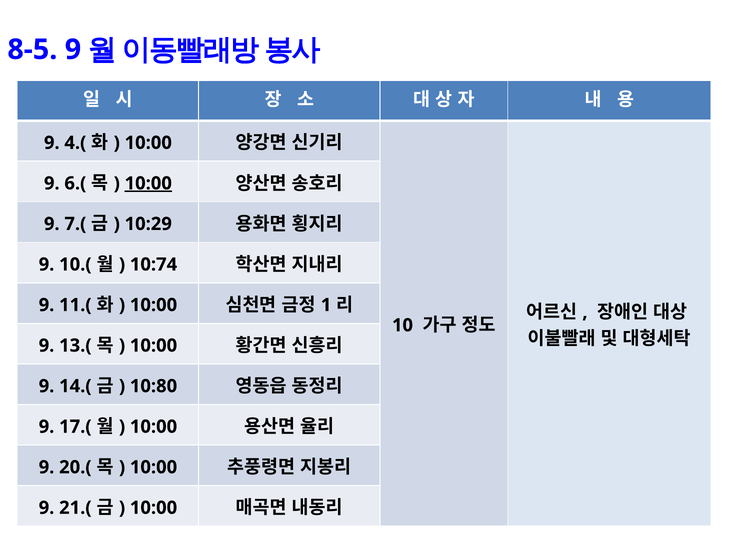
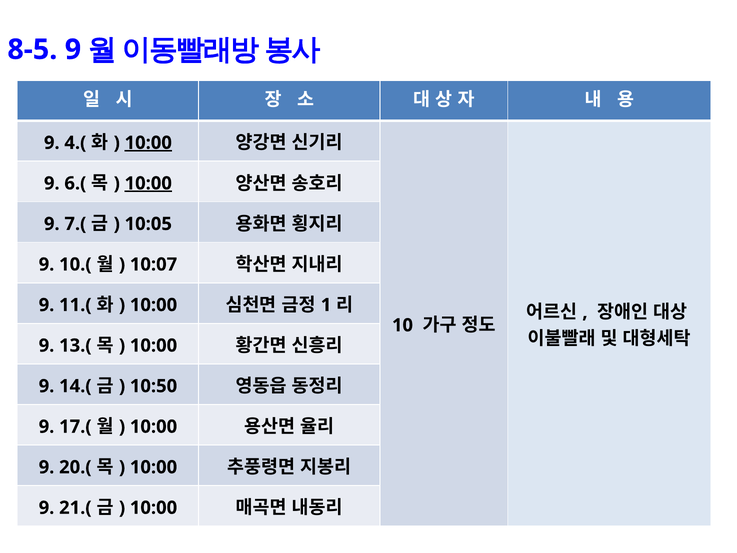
10:00 at (148, 143) underline: none -> present
10:29: 10:29 -> 10:05
10:74: 10:74 -> 10:07
10:80: 10:80 -> 10:50
